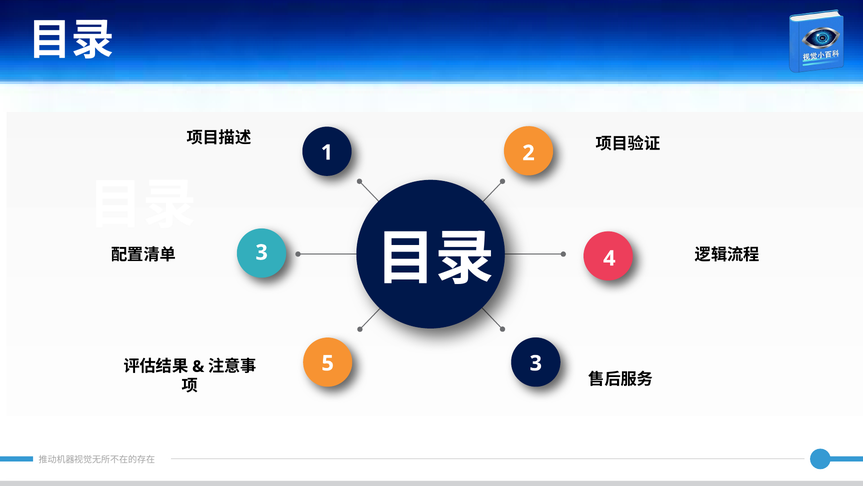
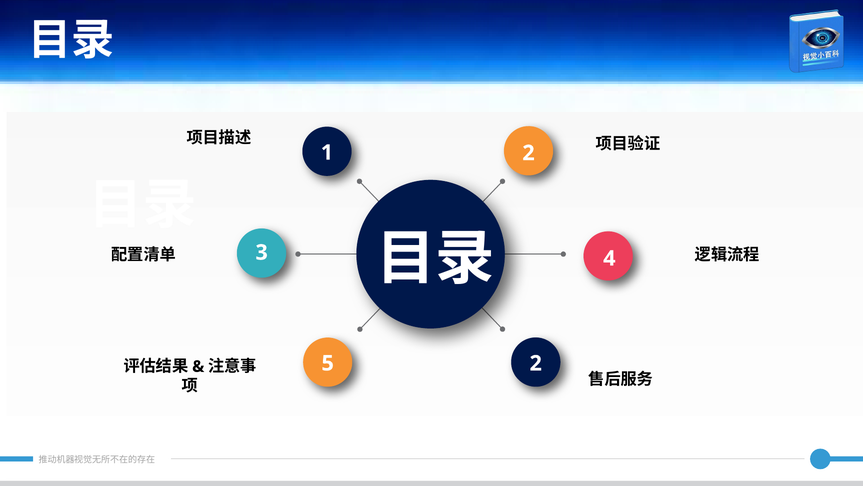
5 3: 3 -> 2
